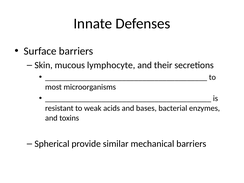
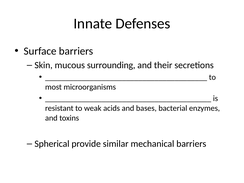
lymphocyte: lymphocyte -> surrounding
